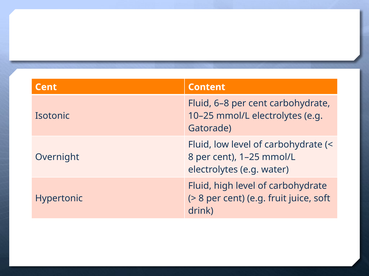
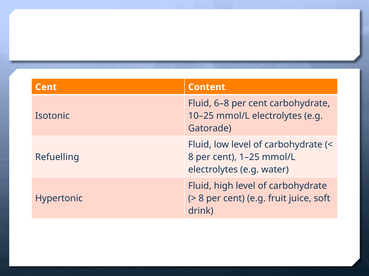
Overnight: Overnight -> Refuelling
